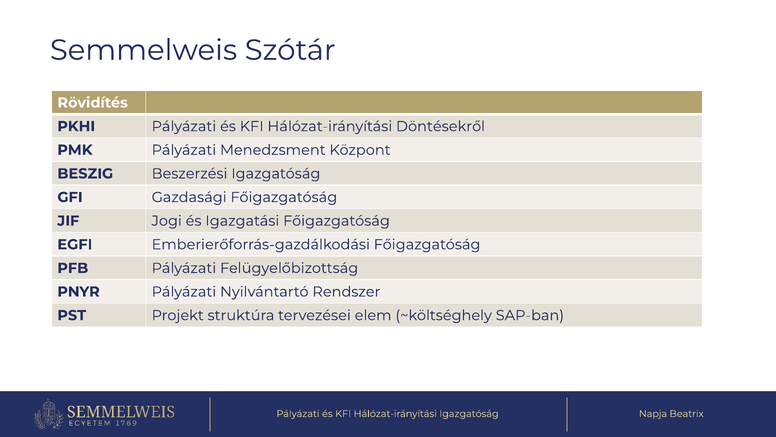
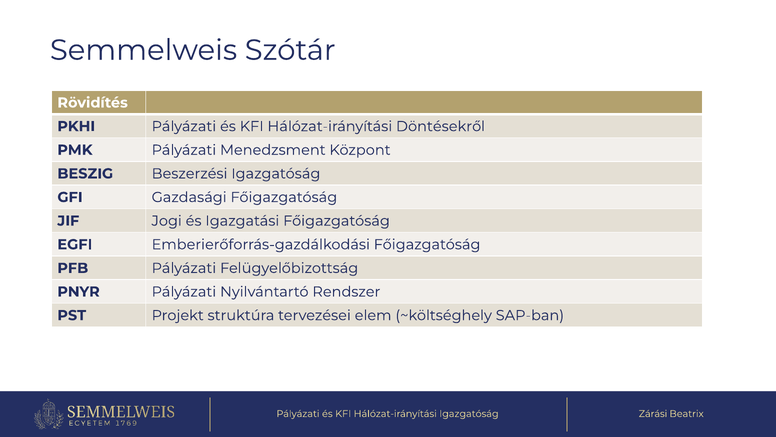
Napja: Napja -> Zárási
